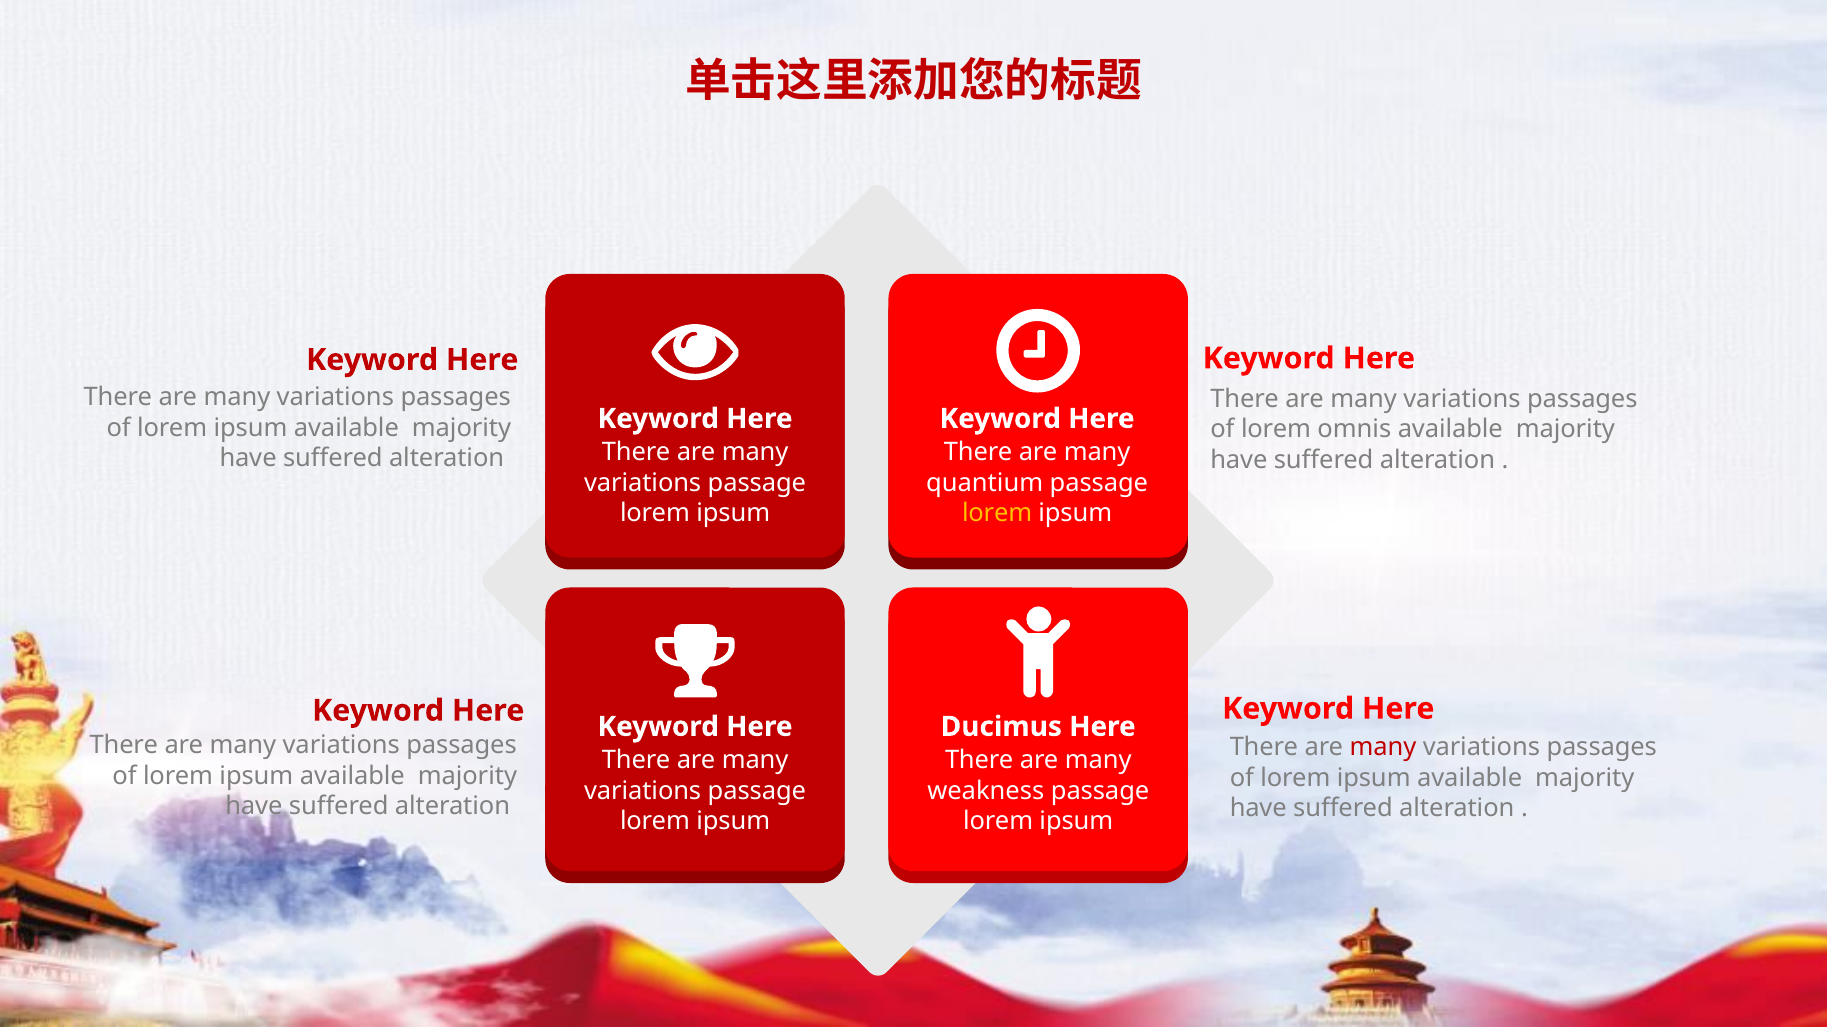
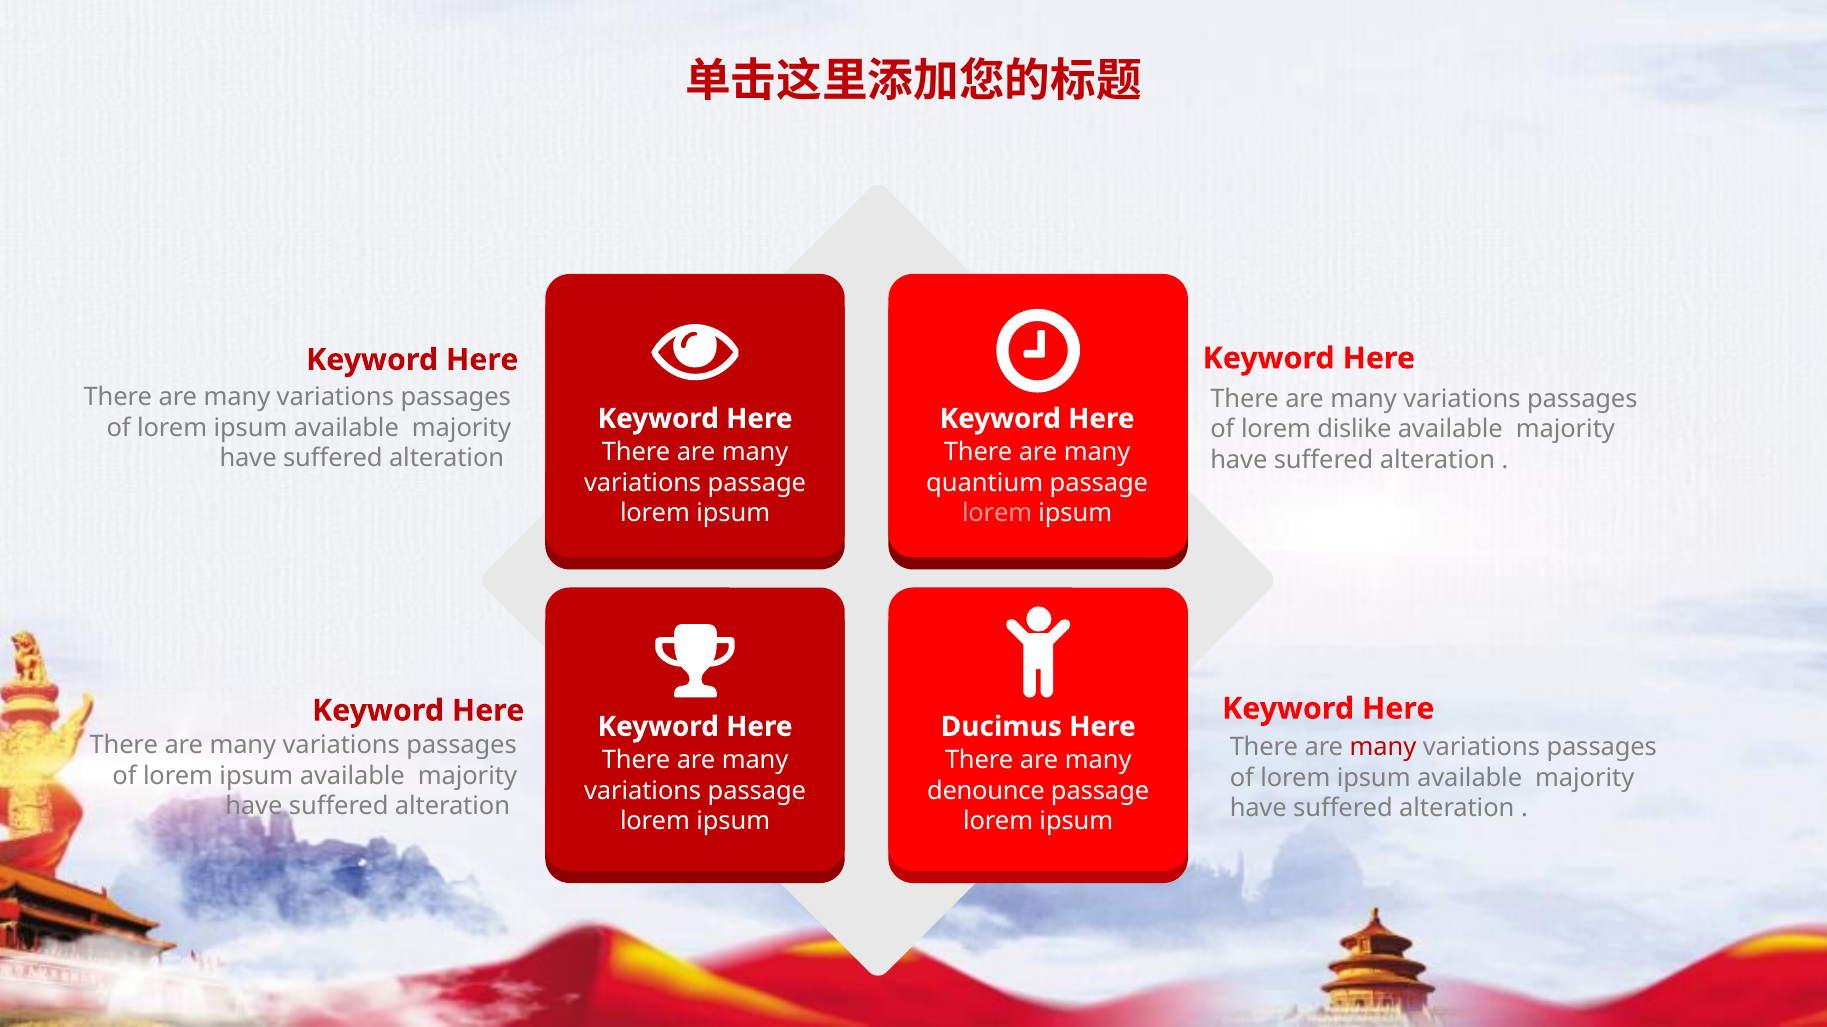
omnis: omnis -> dislike
lorem at (997, 514) colour: yellow -> pink
weakness: weakness -> denounce
